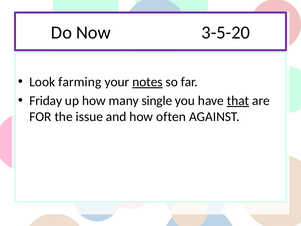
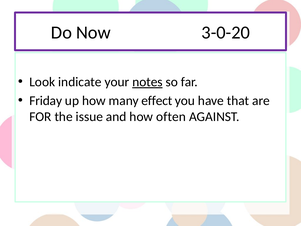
3-5-20: 3-5-20 -> 3-0-20
farming: farming -> indicate
single: single -> effect
that underline: present -> none
